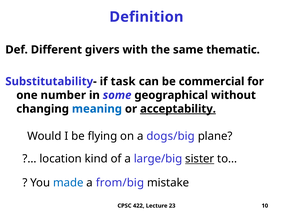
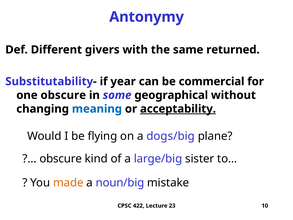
Definition: Definition -> Antonymy
thematic: thematic -> returned
task: task -> year
one number: number -> obscure
location at (61, 159): location -> obscure
sister underline: present -> none
made colour: blue -> orange
from/big: from/big -> noun/big
